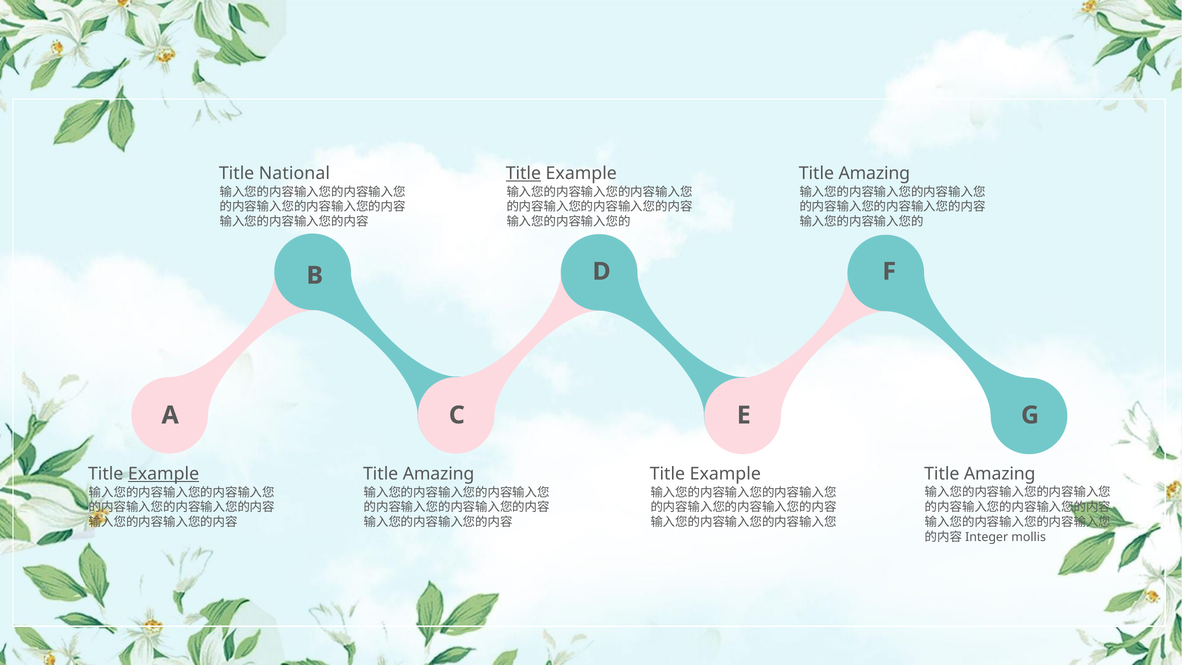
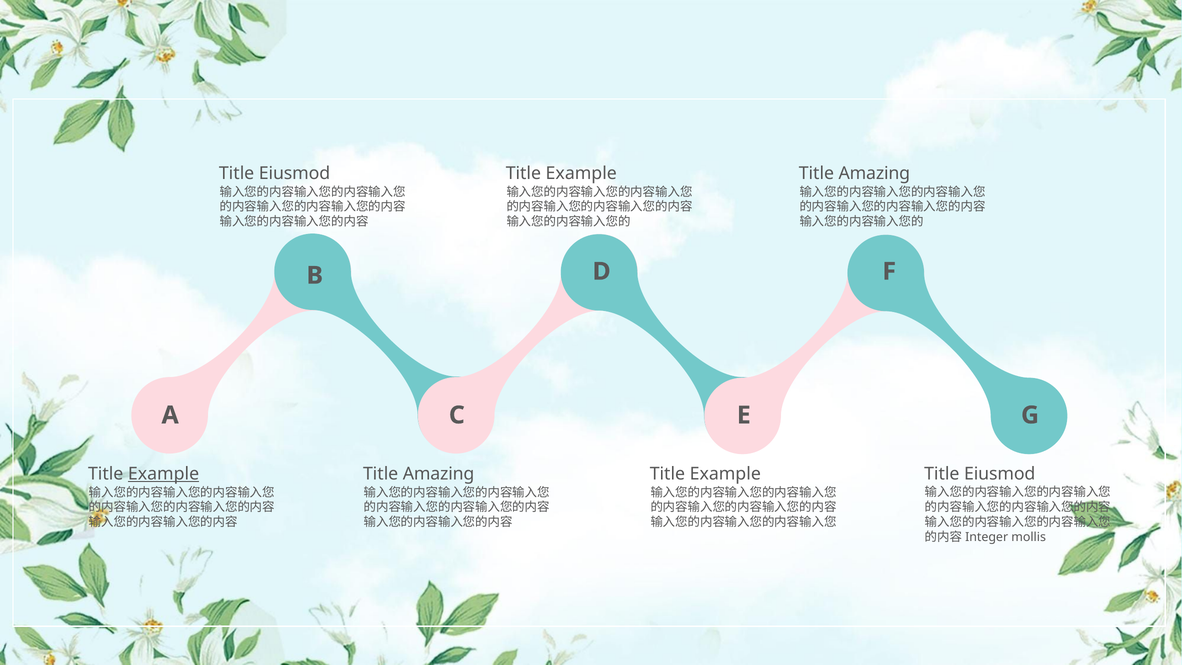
National at (294, 173): National -> Eiusmod
Title at (523, 173) underline: present -> none
Amazing at (1000, 474): Amazing -> Eiusmod
